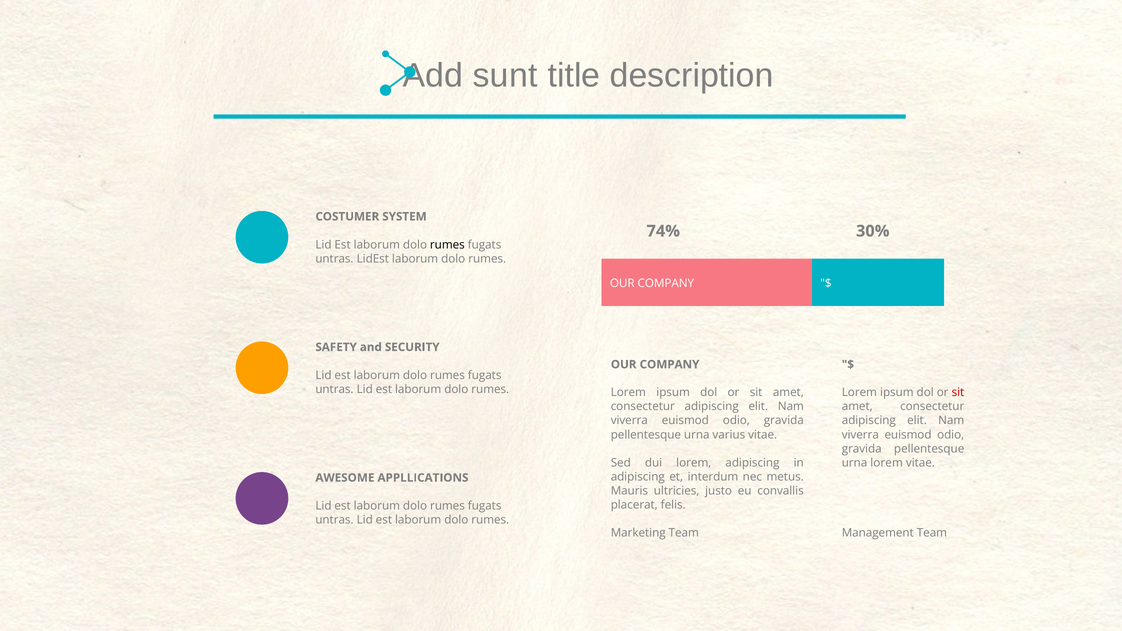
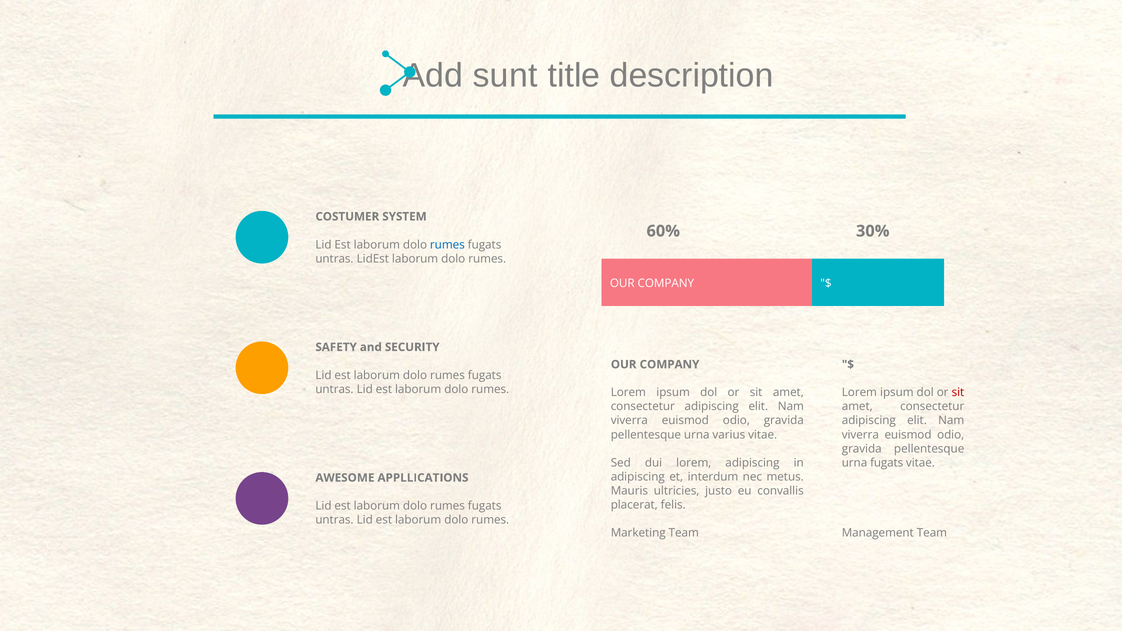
74%: 74% -> 60%
rumes at (447, 245) colour: black -> blue
urna lorem: lorem -> fugats
